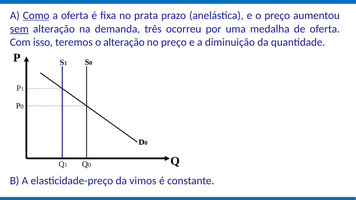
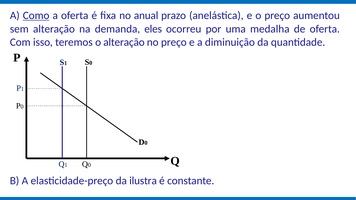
prata: prata -> anual
sem underline: present -> none
três: três -> eles
vimos: vimos -> ilustra
